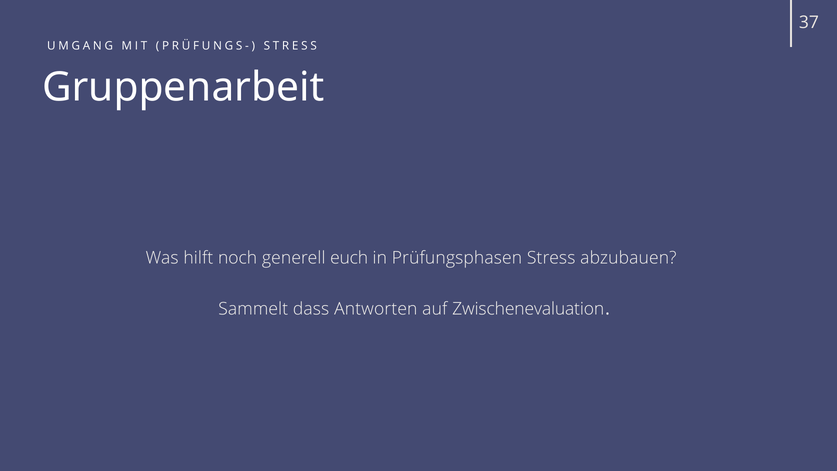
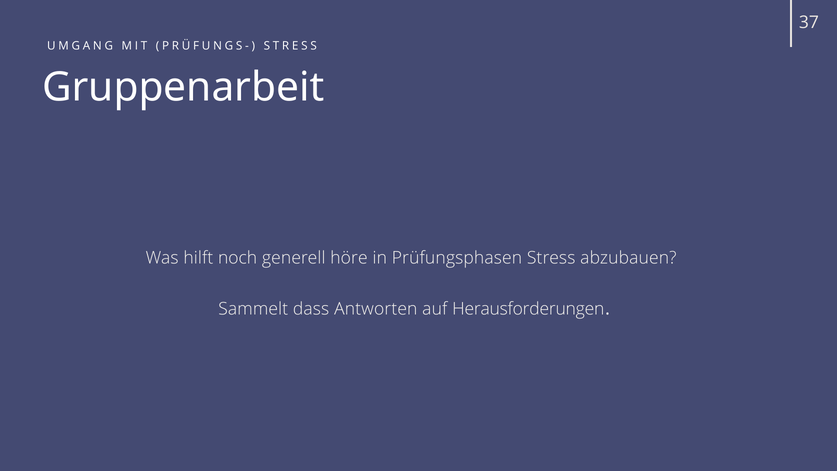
euch: euch -> höre
Zwischenevaluation: Zwischenevaluation -> Herausforderungen
